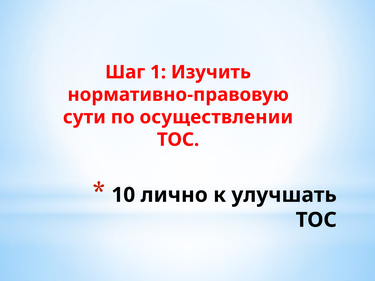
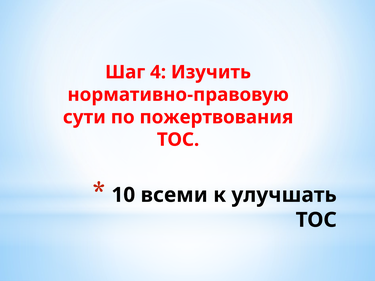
1: 1 -> 4
осуществлении: осуществлении -> пожертвования
лично: лично -> всеми
